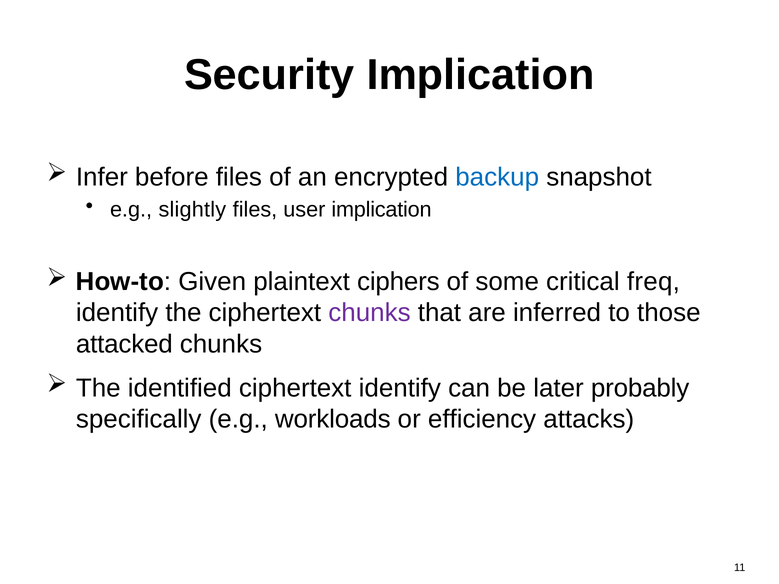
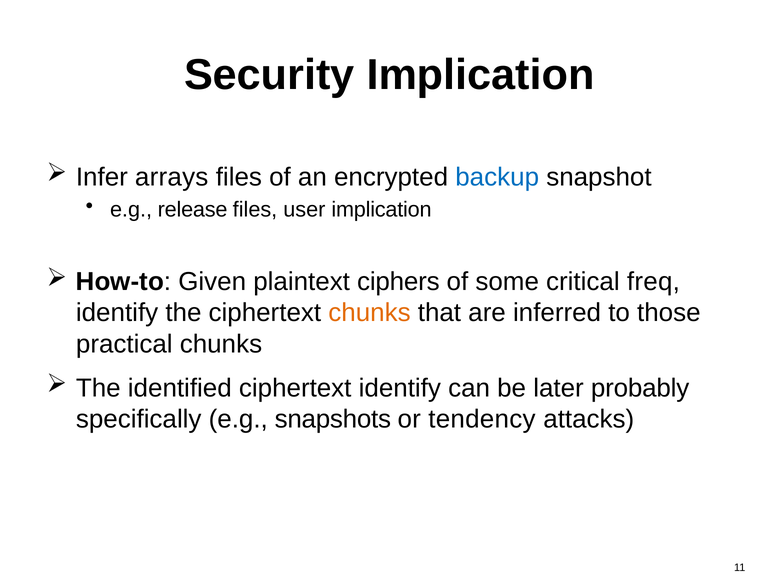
before: before -> arrays
slightly: slightly -> release
chunks at (369, 313) colour: purple -> orange
attacked: attacked -> practical
workloads: workloads -> snapshots
efficiency: efficiency -> tendency
